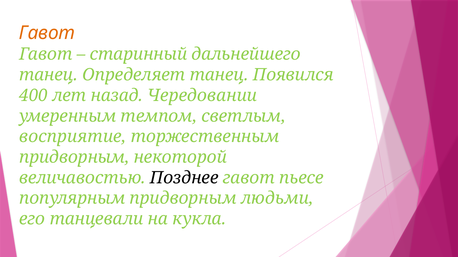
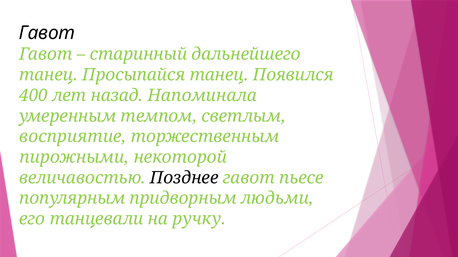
Гавот at (47, 33) colour: orange -> black
Определяет: Определяет -> Просыпайся
Чередовании: Чередовании -> Напоминала
придворным at (74, 158): придворным -> пирожными
кукла: кукла -> ручку
